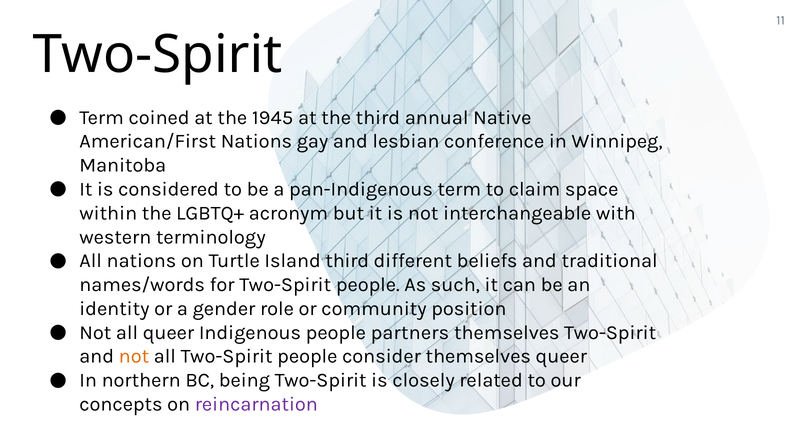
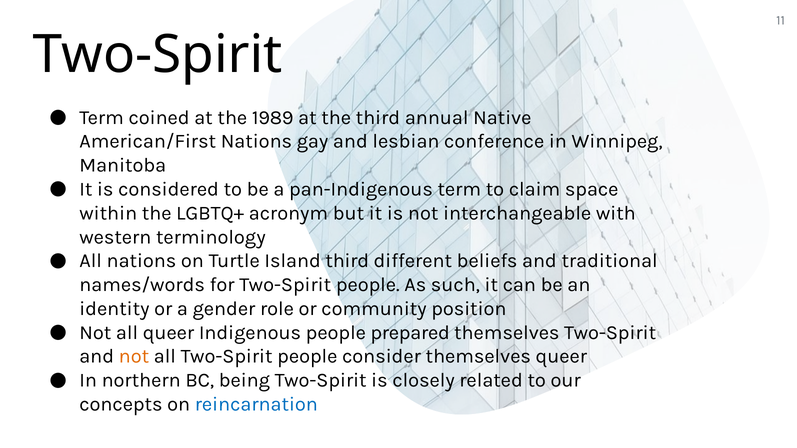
1945: 1945 -> 1989
partners: partners -> prepared
reincarnation colour: purple -> blue
